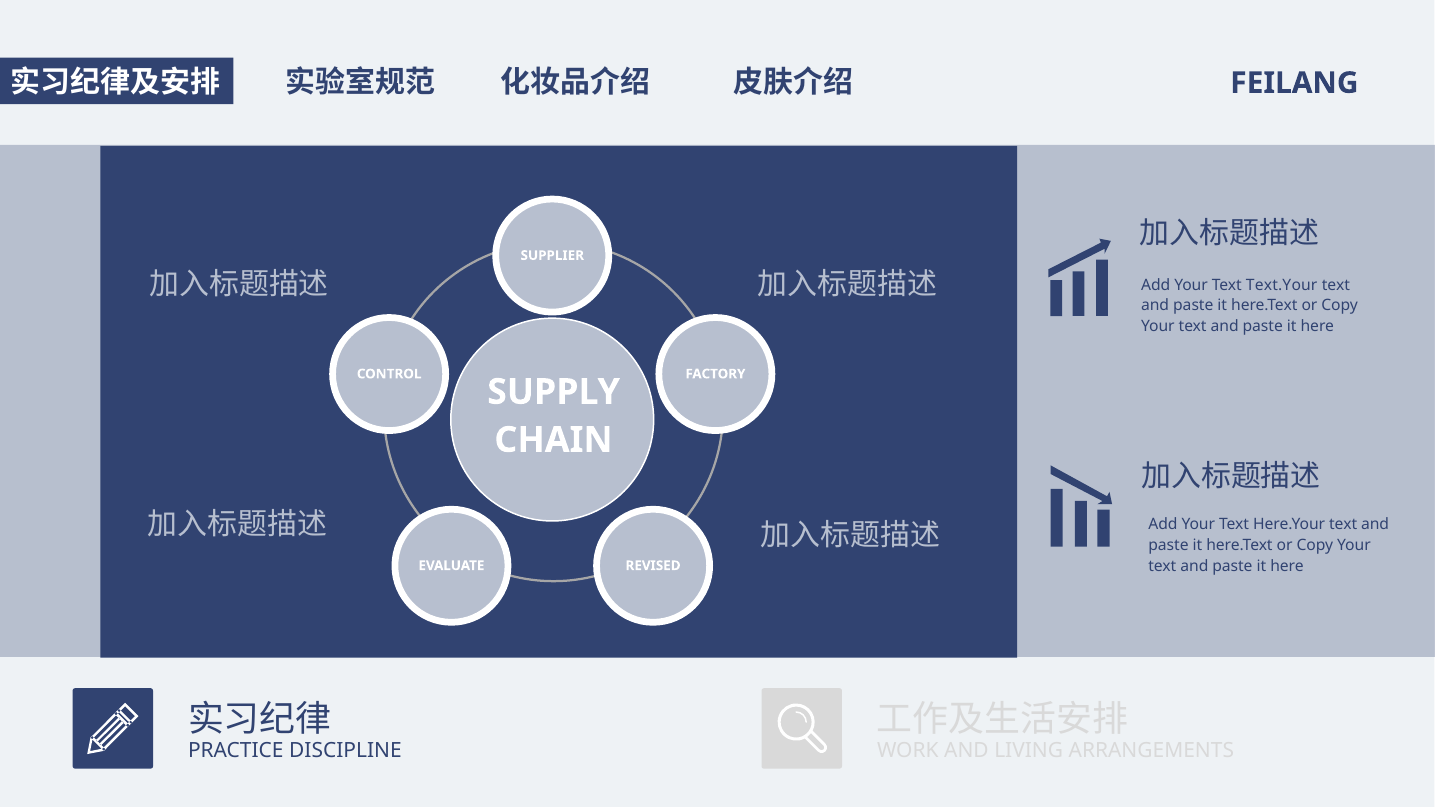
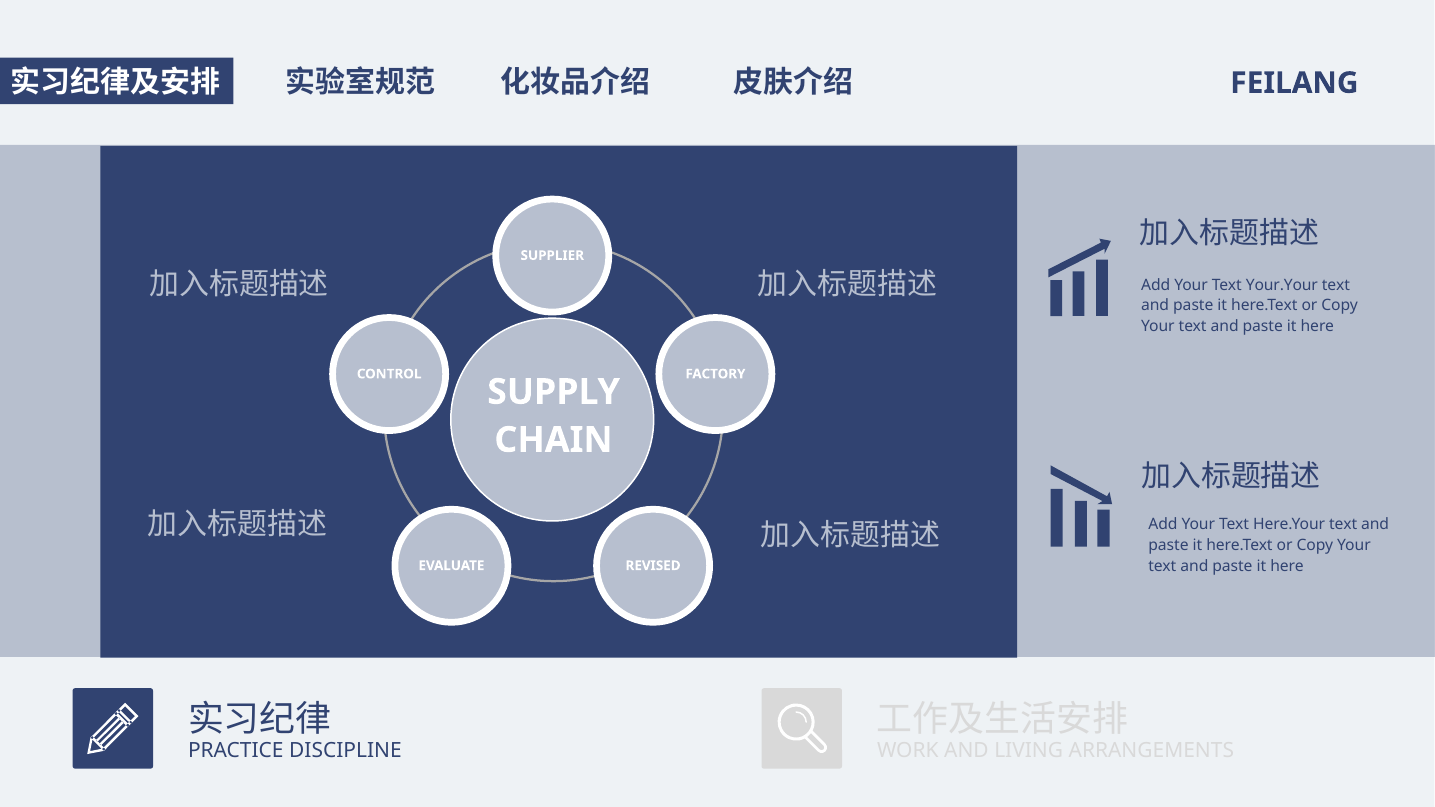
Text.Your: Text.Your -> Your.Your
